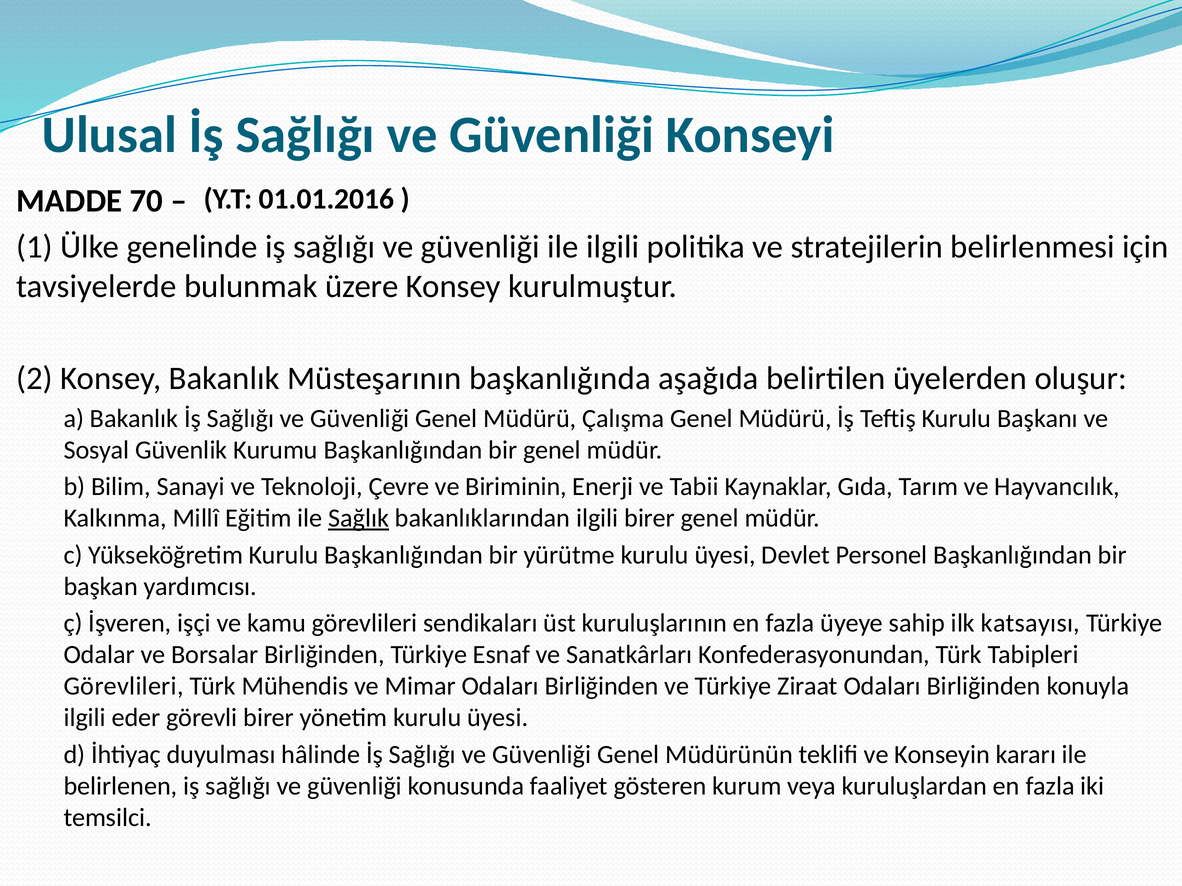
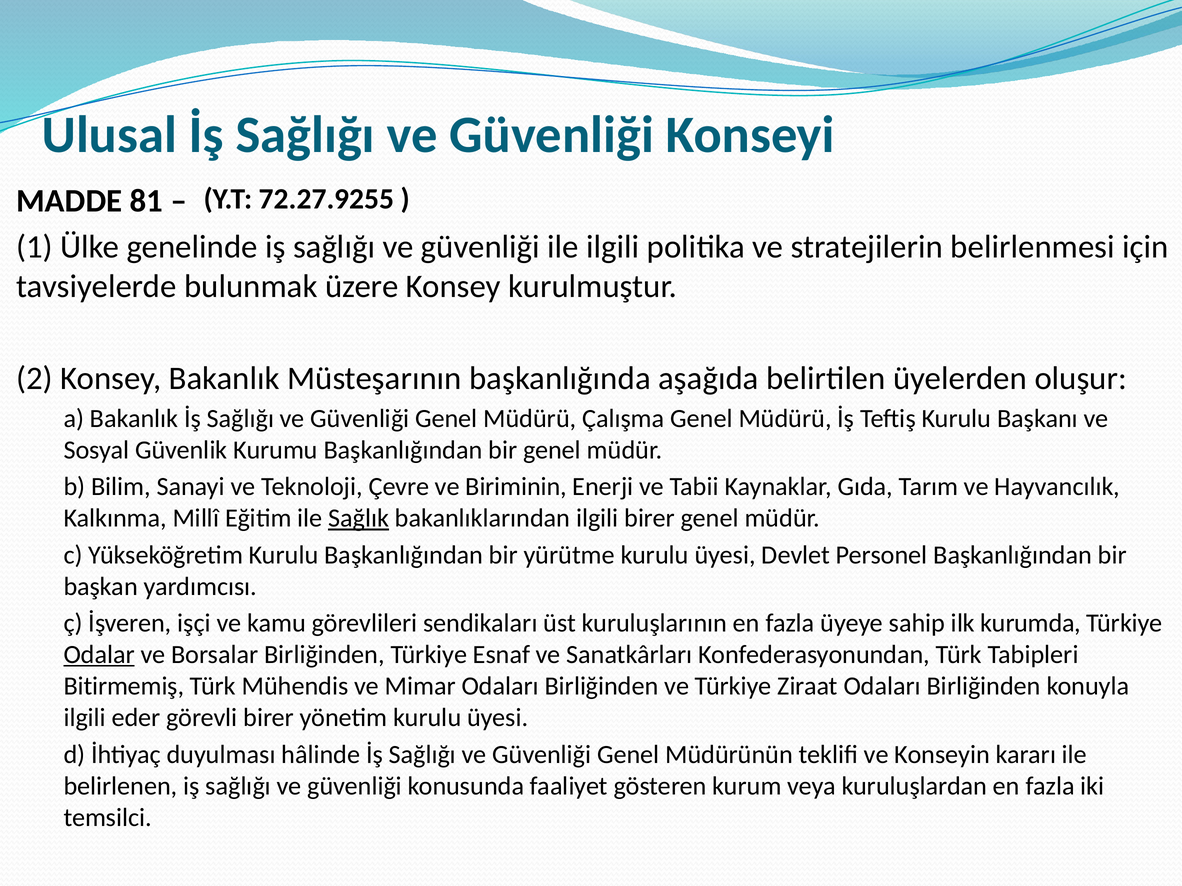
01.01.2016: 01.01.2016 -> 72.27.9255
70: 70 -> 81
katsayısı: katsayısı -> kurumda
Odalar underline: none -> present
Görevlileri at (124, 687): Görevlileri -> Bitirmemiş
